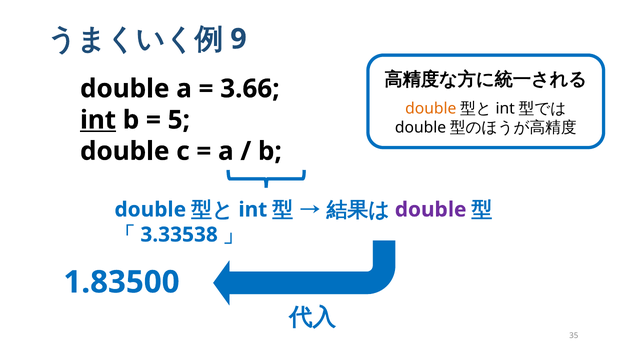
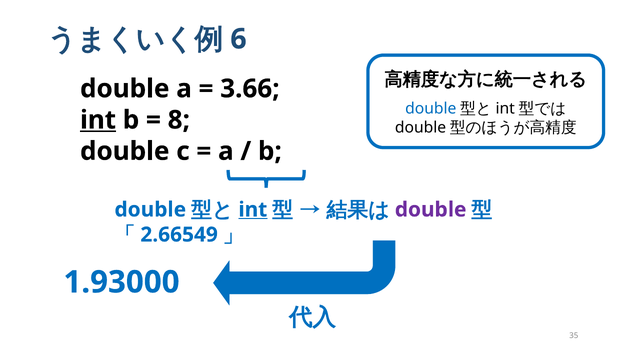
9: 9 -> 6
double at (431, 109) colour: orange -> blue
5: 5 -> 8
int at (253, 210) underline: none -> present
3.33538: 3.33538 -> 2.66549
1.83500: 1.83500 -> 1.93000
